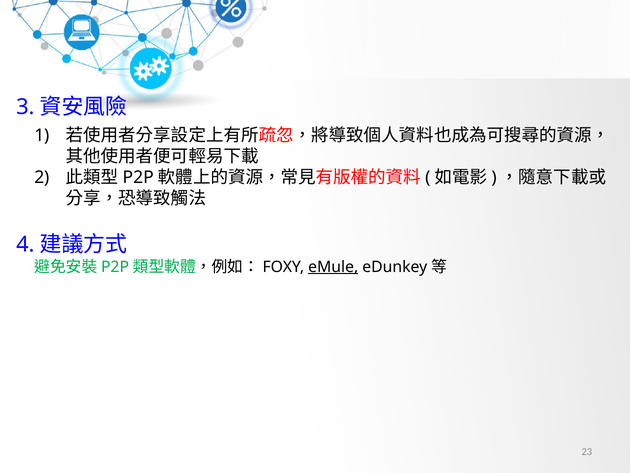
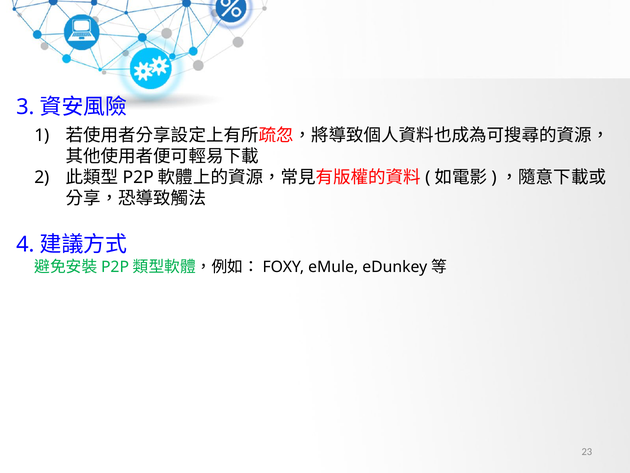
eMule underline: present -> none
